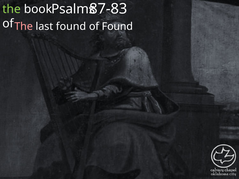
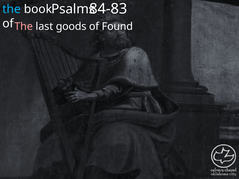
87-83: 87-83 -> 84-83
the at (12, 9) colour: light green -> light blue
last found: found -> goods
